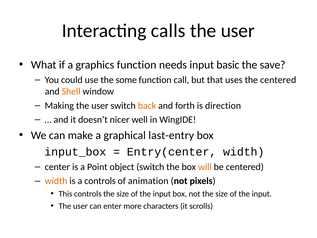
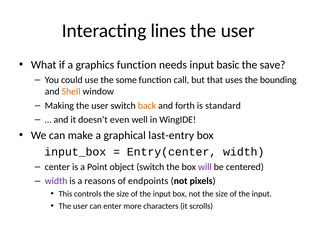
calls: calls -> lines
the centered: centered -> bounding
direction: direction -> standard
nicer: nicer -> even
will colour: orange -> purple
width at (56, 181) colour: orange -> purple
a controls: controls -> reasons
animation: animation -> endpoints
